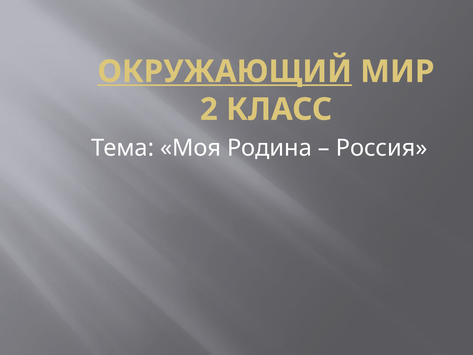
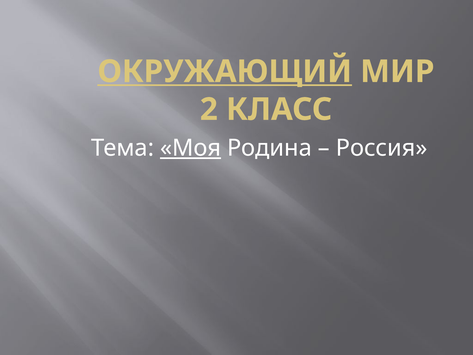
Моя underline: none -> present
